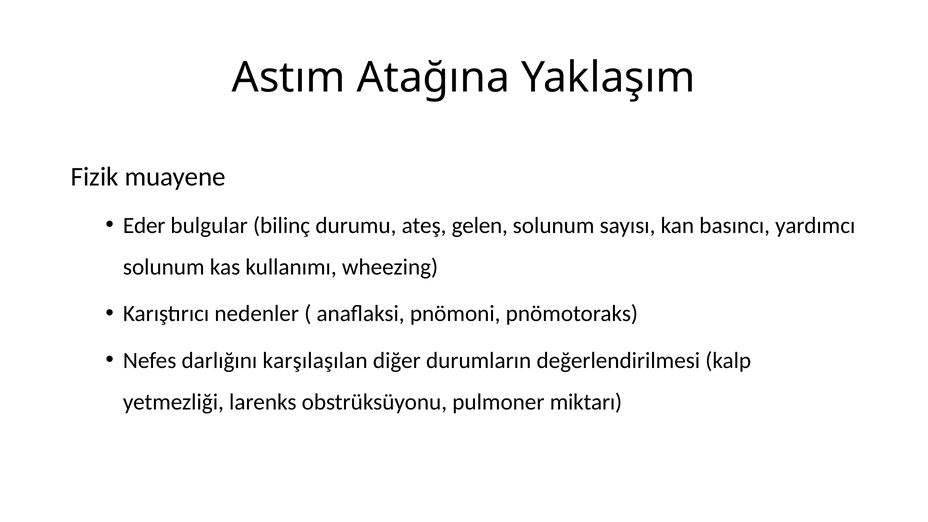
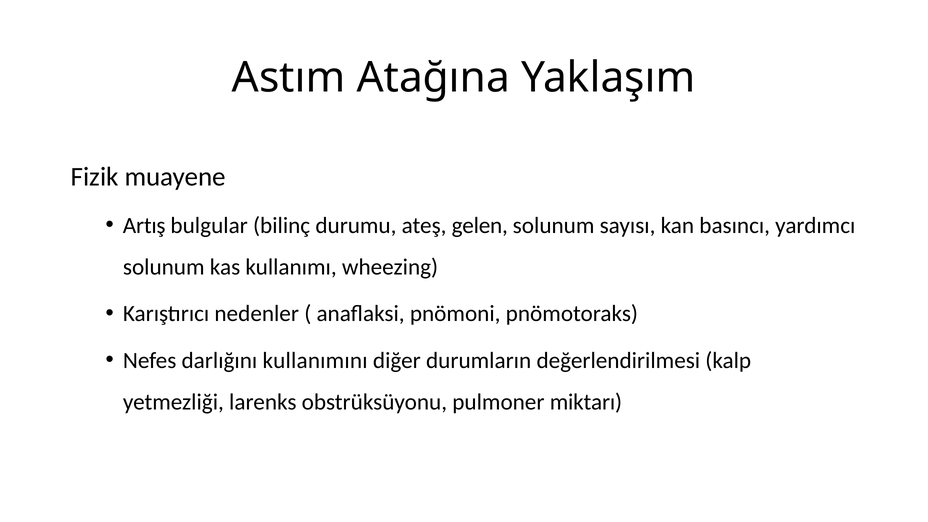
Eder: Eder -> Artış
karşılaşılan: karşılaşılan -> kullanımını
